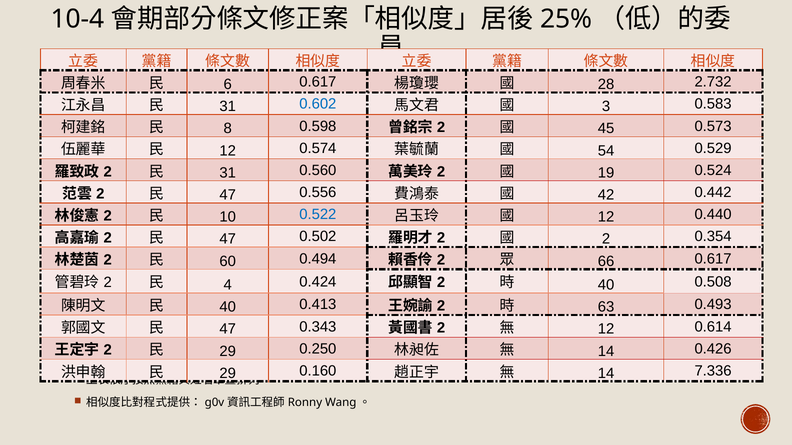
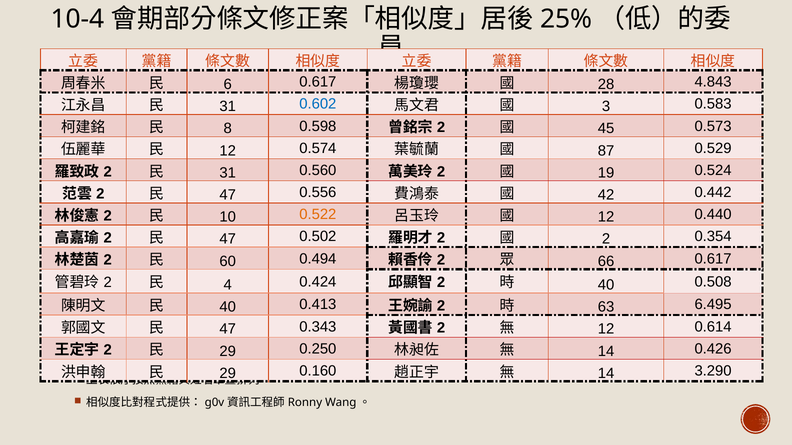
2.732: 2.732 -> 4.843
54: 54 -> 87
0.522 colour: blue -> orange
0.493: 0.493 -> 6.495
7.336: 7.336 -> 3.290
